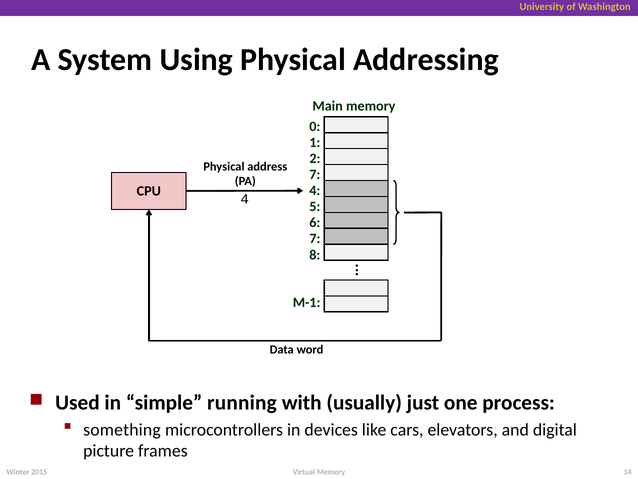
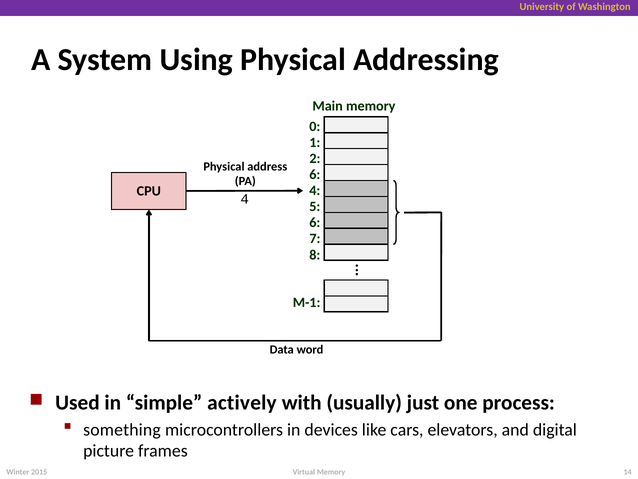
7 at (315, 174): 7 -> 6
running: running -> actively
